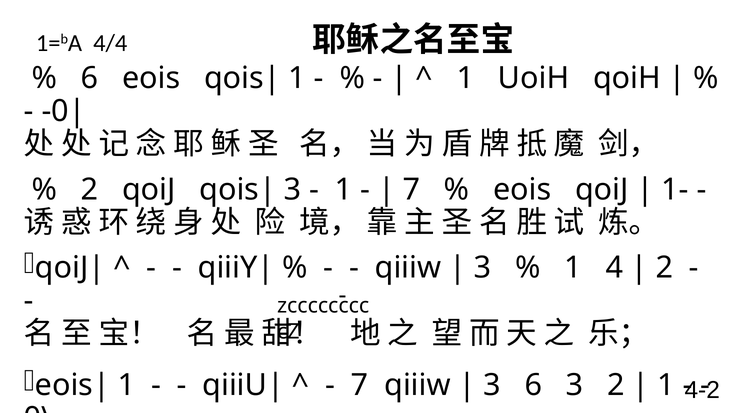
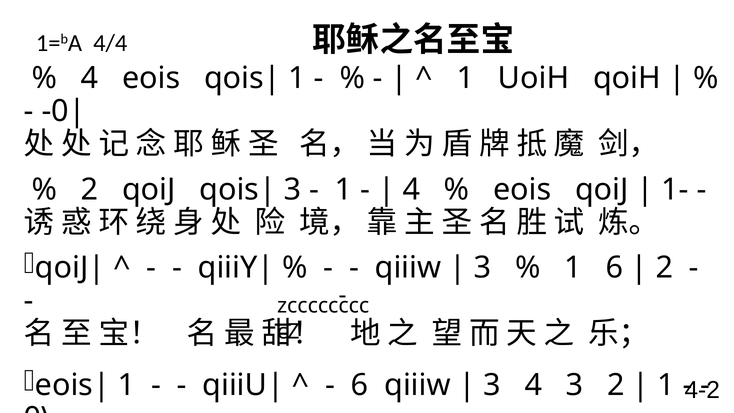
6 at (90, 78): 6 -> 4
7 at (412, 189): 7 -> 4
1 4: 4 -> 6
7 at (360, 385): 7 -> 6
3 6: 6 -> 4
